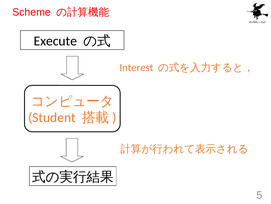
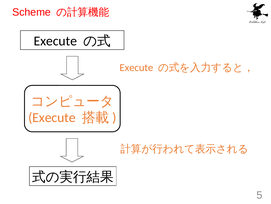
Interest at (136, 67): Interest -> Execute
Student at (52, 117): Student -> Execute
